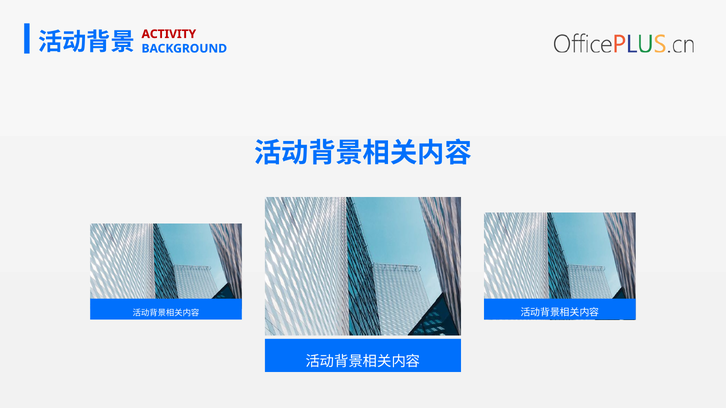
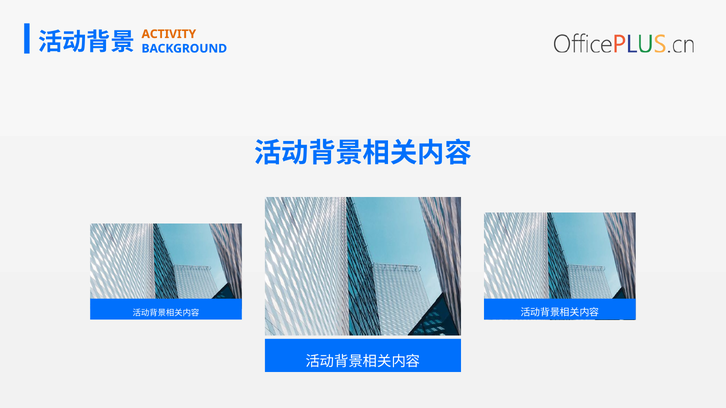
ACTIVITY colour: red -> orange
